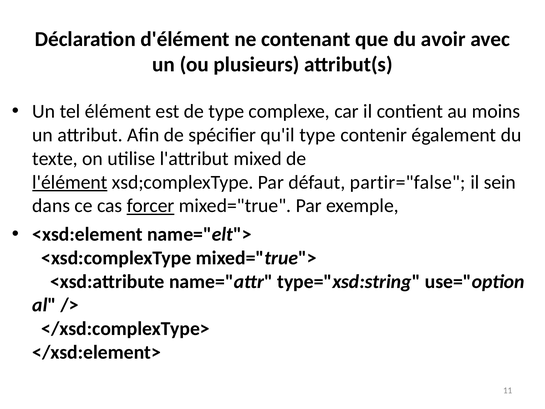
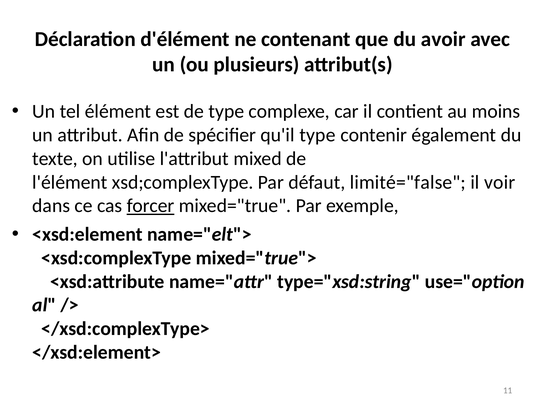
l'élément underline: present -> none
partir="false: partir="false -> limité="false
sein: sein -> voir
